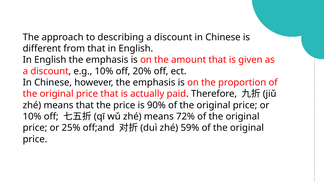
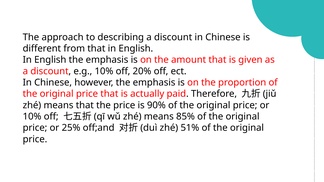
72%: 72% -> 85%
59%: 59% -> 51%
